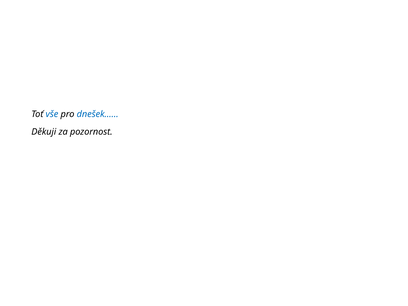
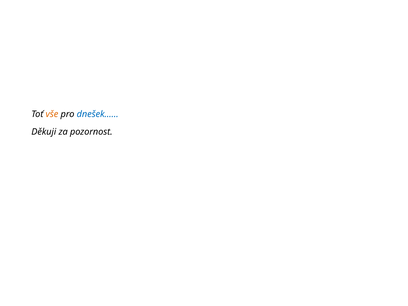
vše colour: blue -> orange
